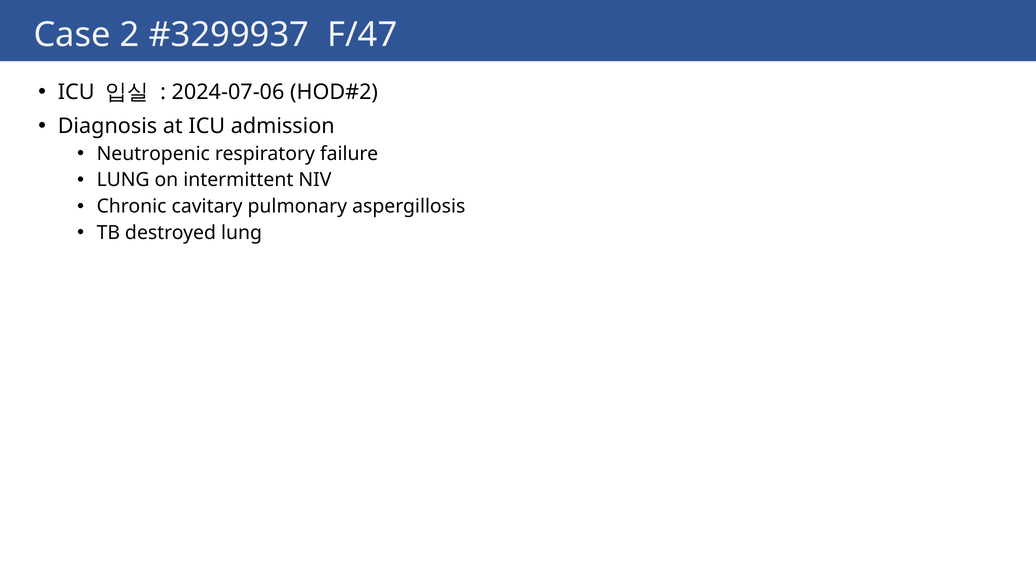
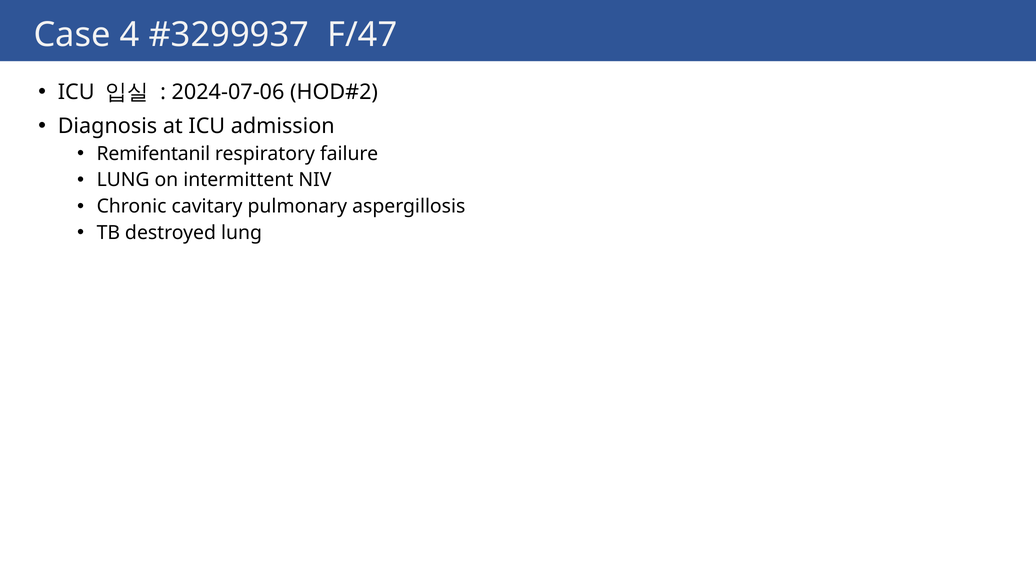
2: 2 -> 4
Neutropenic: Neutropenic -> Remifentanil
